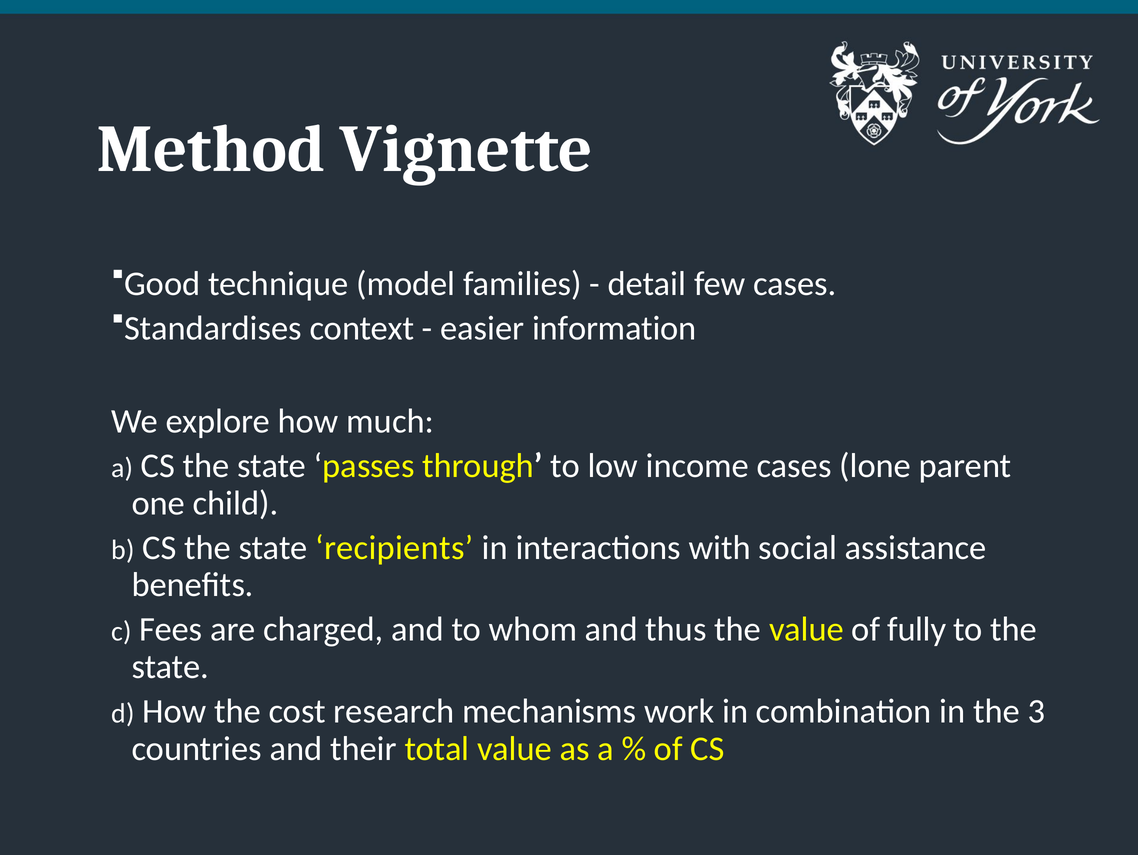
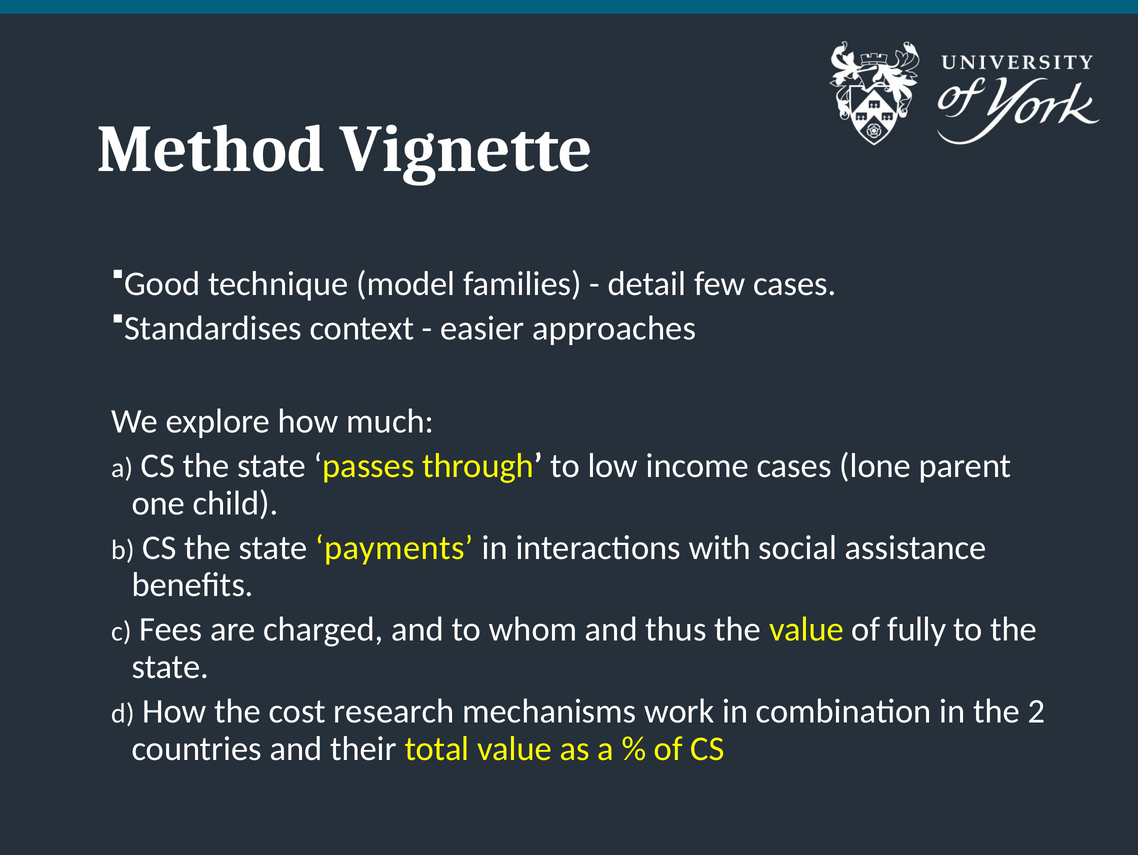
information: information -> approaches
recipients: recipients -> payments
3: 3 -> 2
